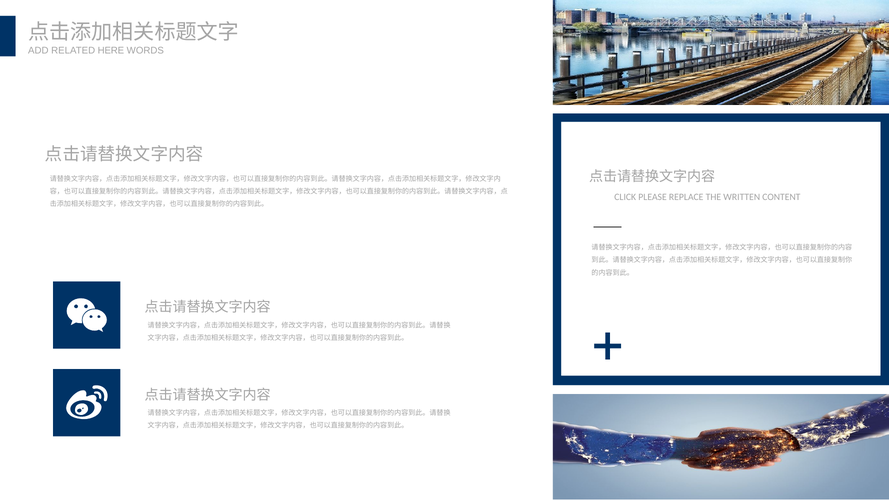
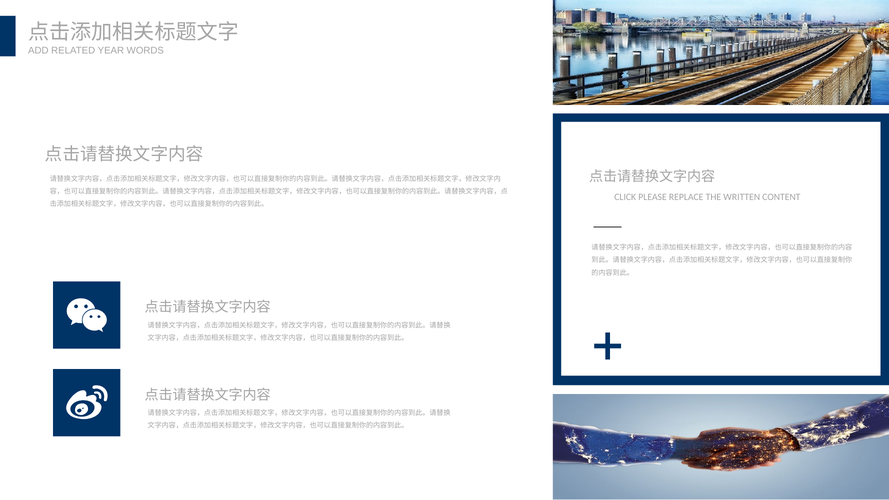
HERE: HERE -> YEAR
